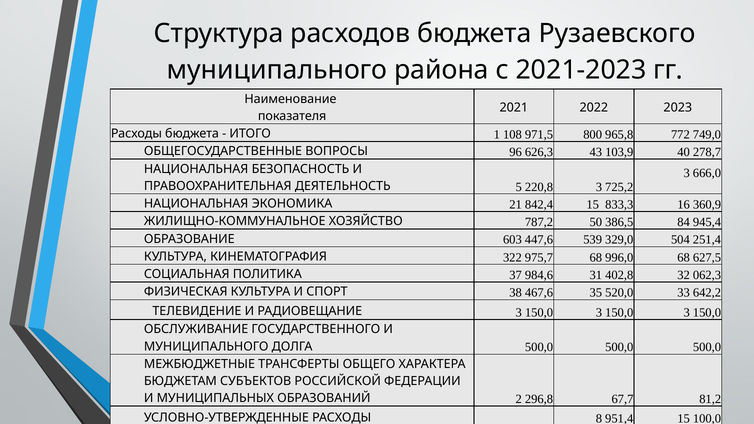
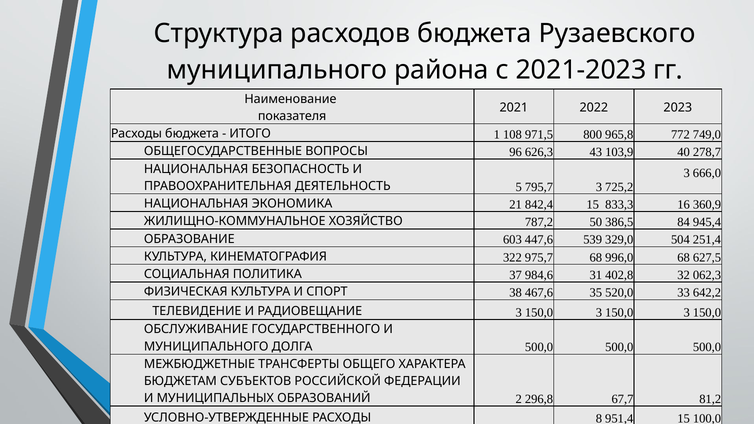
220,8: 220,8 -> 795,7
